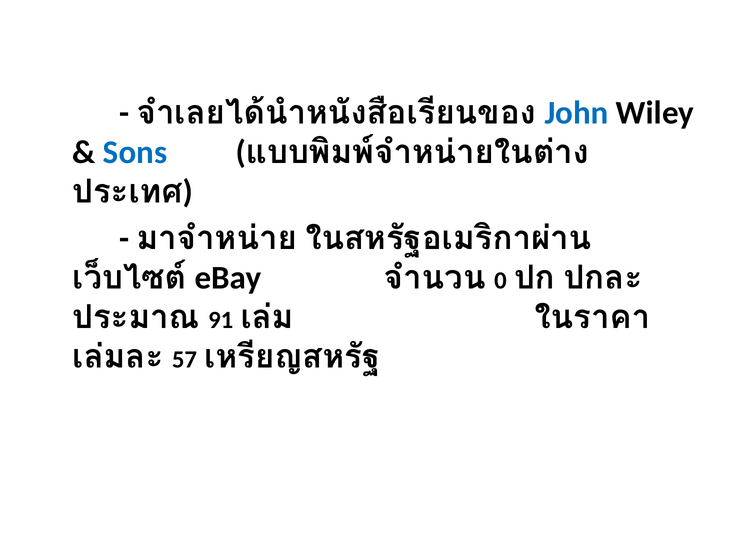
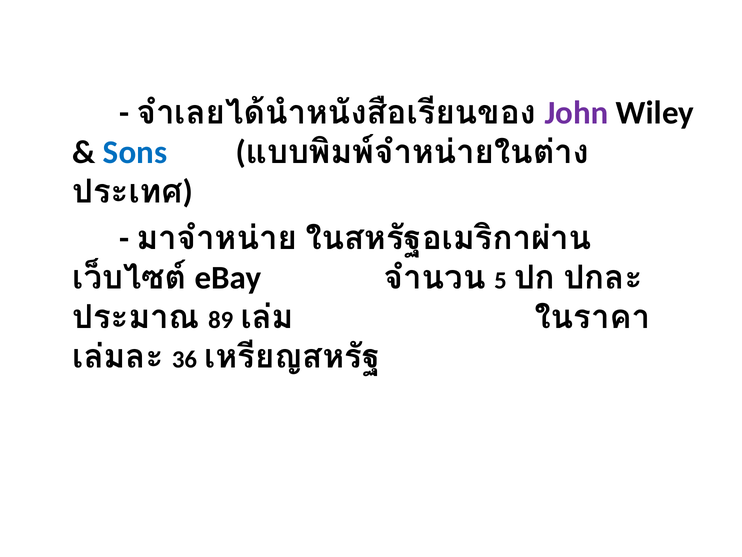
John colour: blue -> purple
0: 0 -> 5
91: 91 -> 89
57: 57 -> 36
